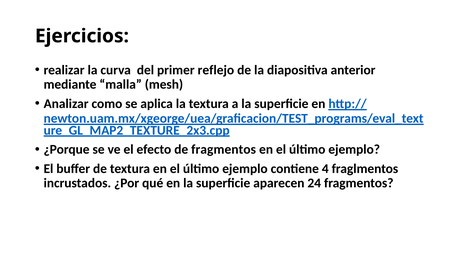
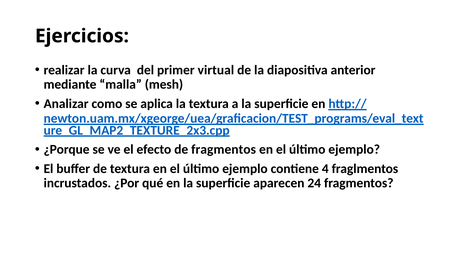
reflejo: reflejo -> virtual
